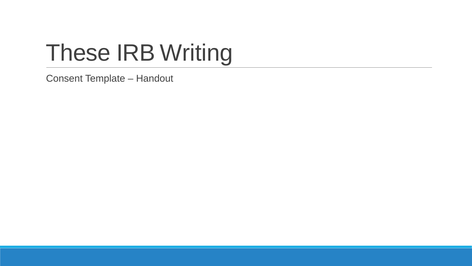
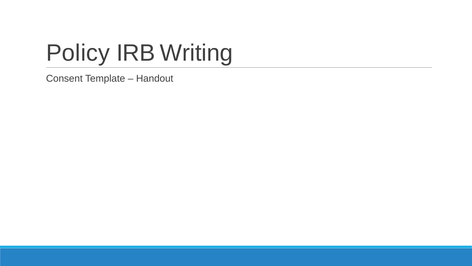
These: These -> Policy
